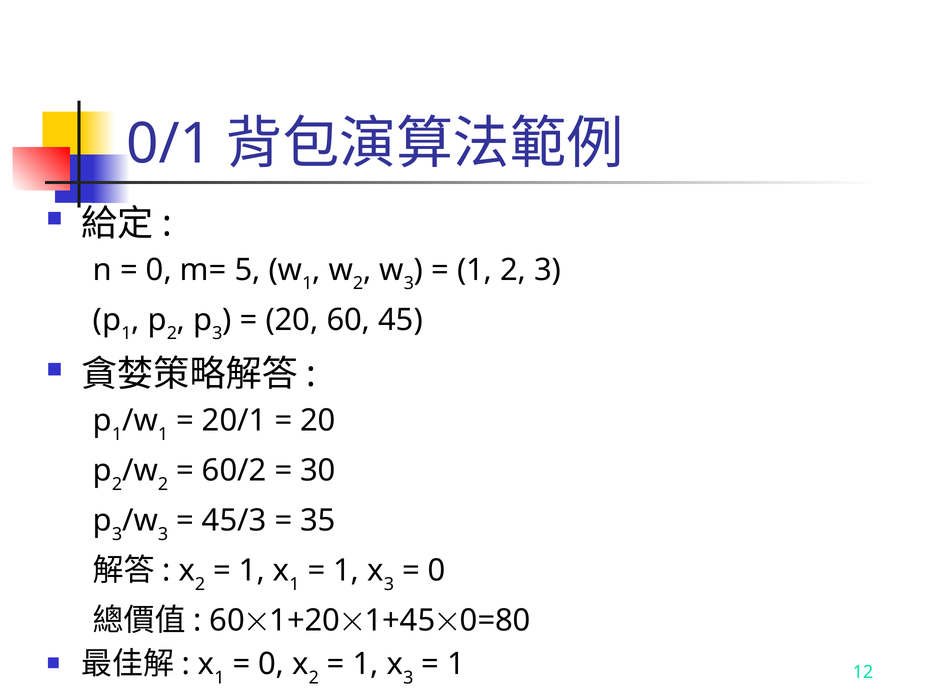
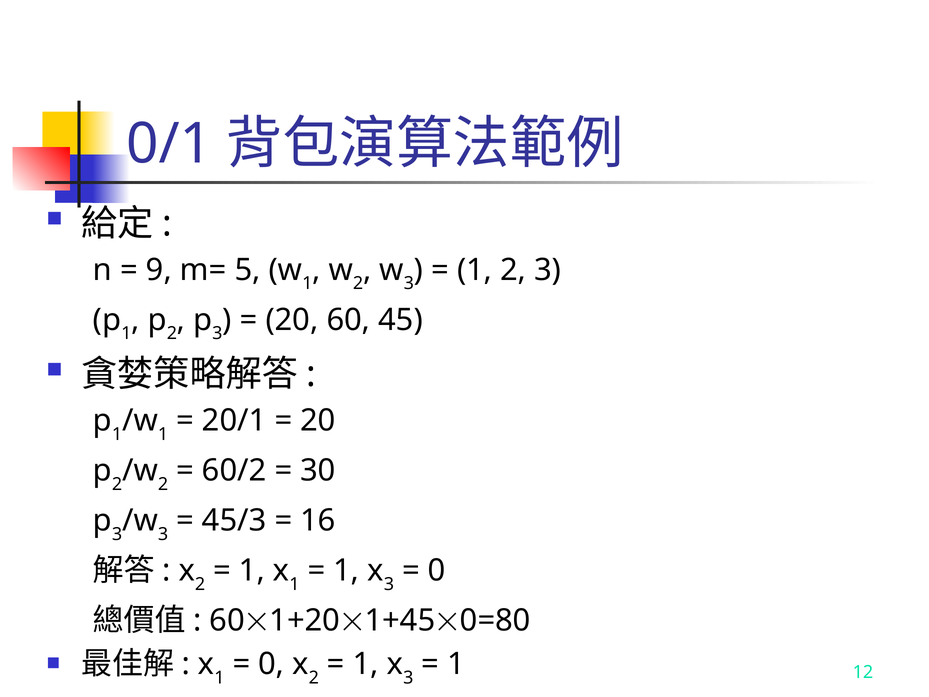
0 at (159, 270): 0 -> 9
35: 35 -> 16
